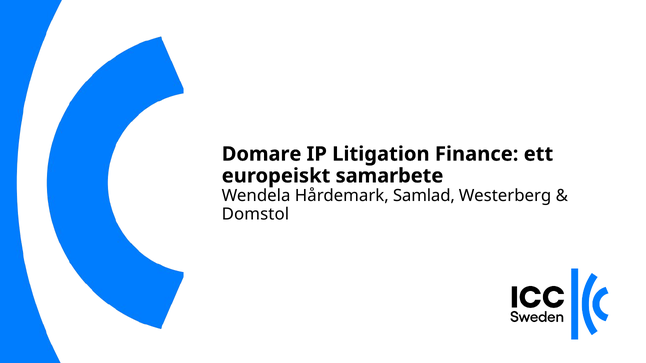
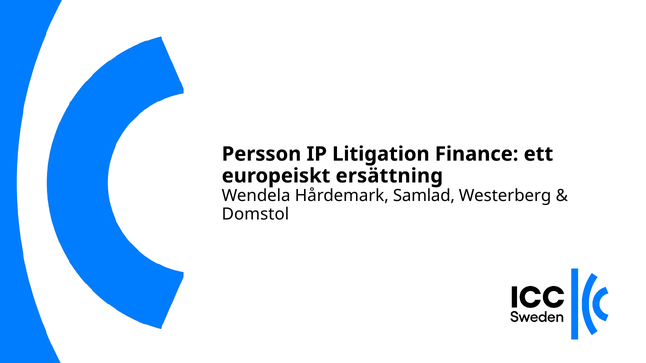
Domare: Domare -> Persson
samarbete: samarbete -> ersättning
